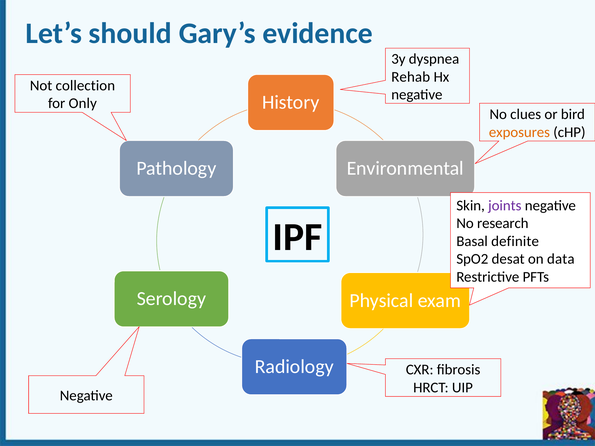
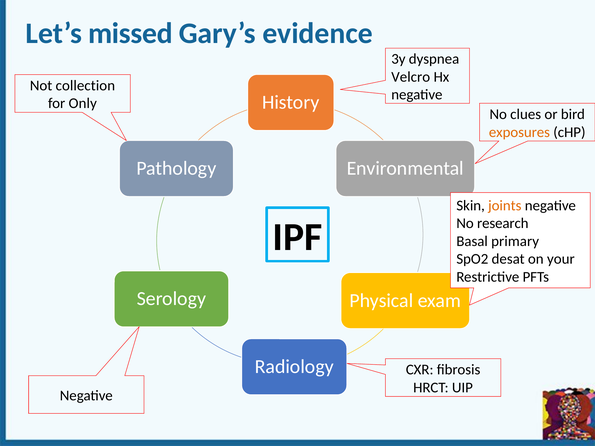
should: should -> missed
Rehab: Rehab -> Velcro
joints colour: purple -> orange
definite: definite -> primary
data: data -> your
